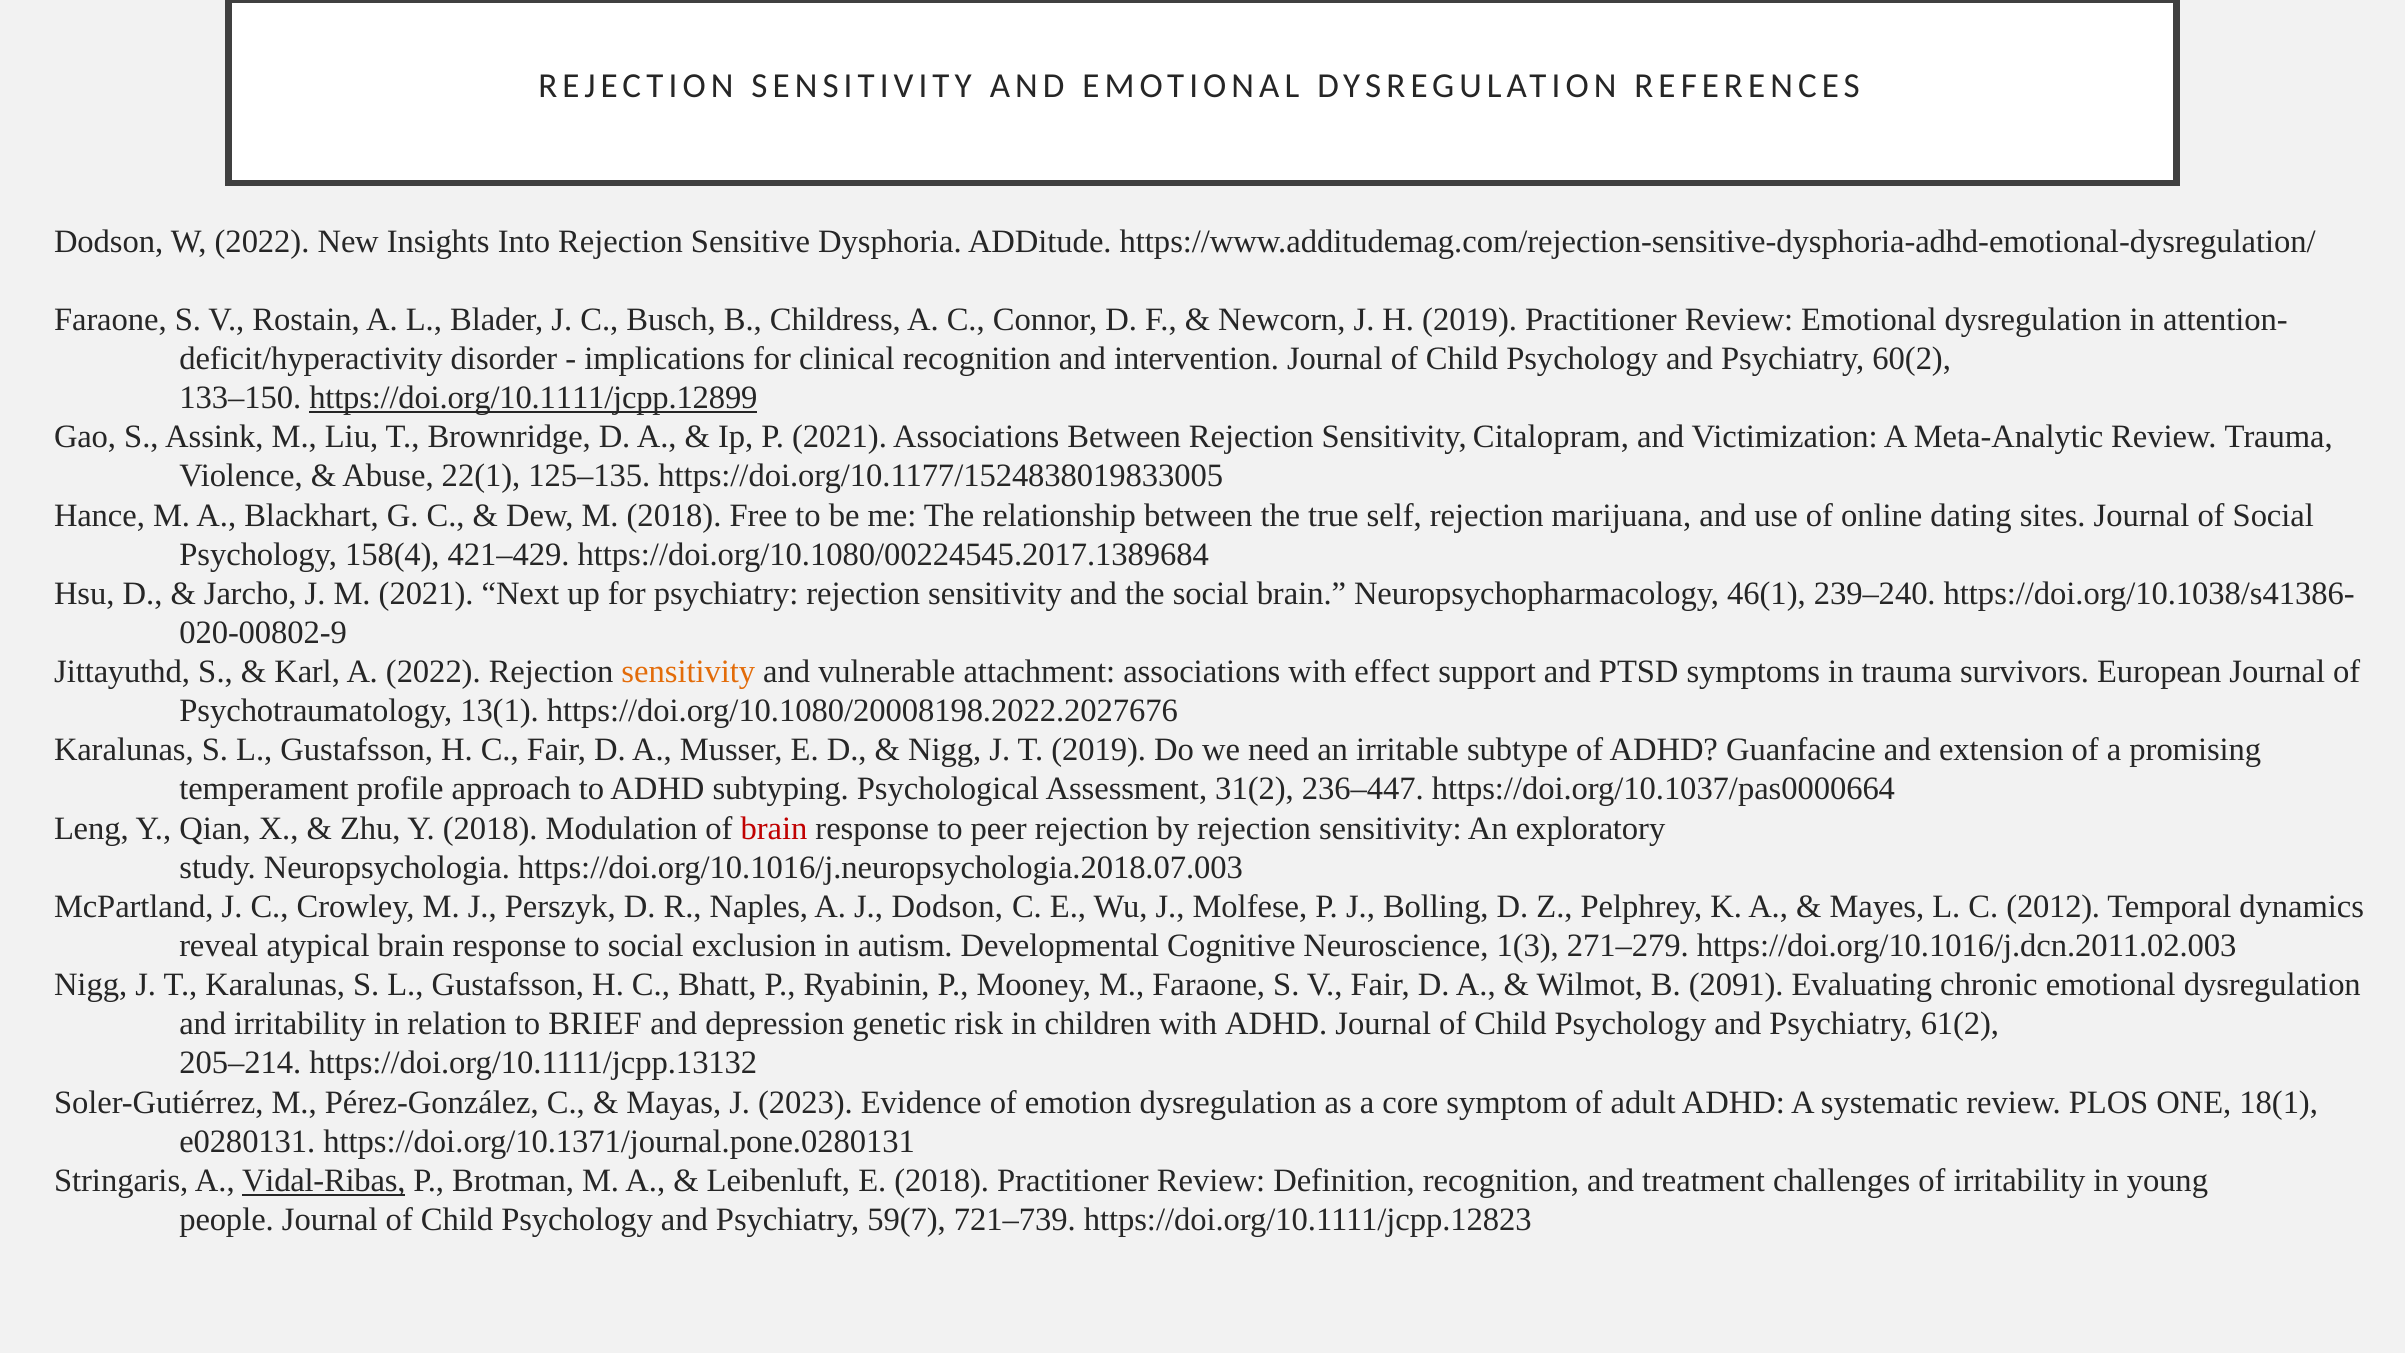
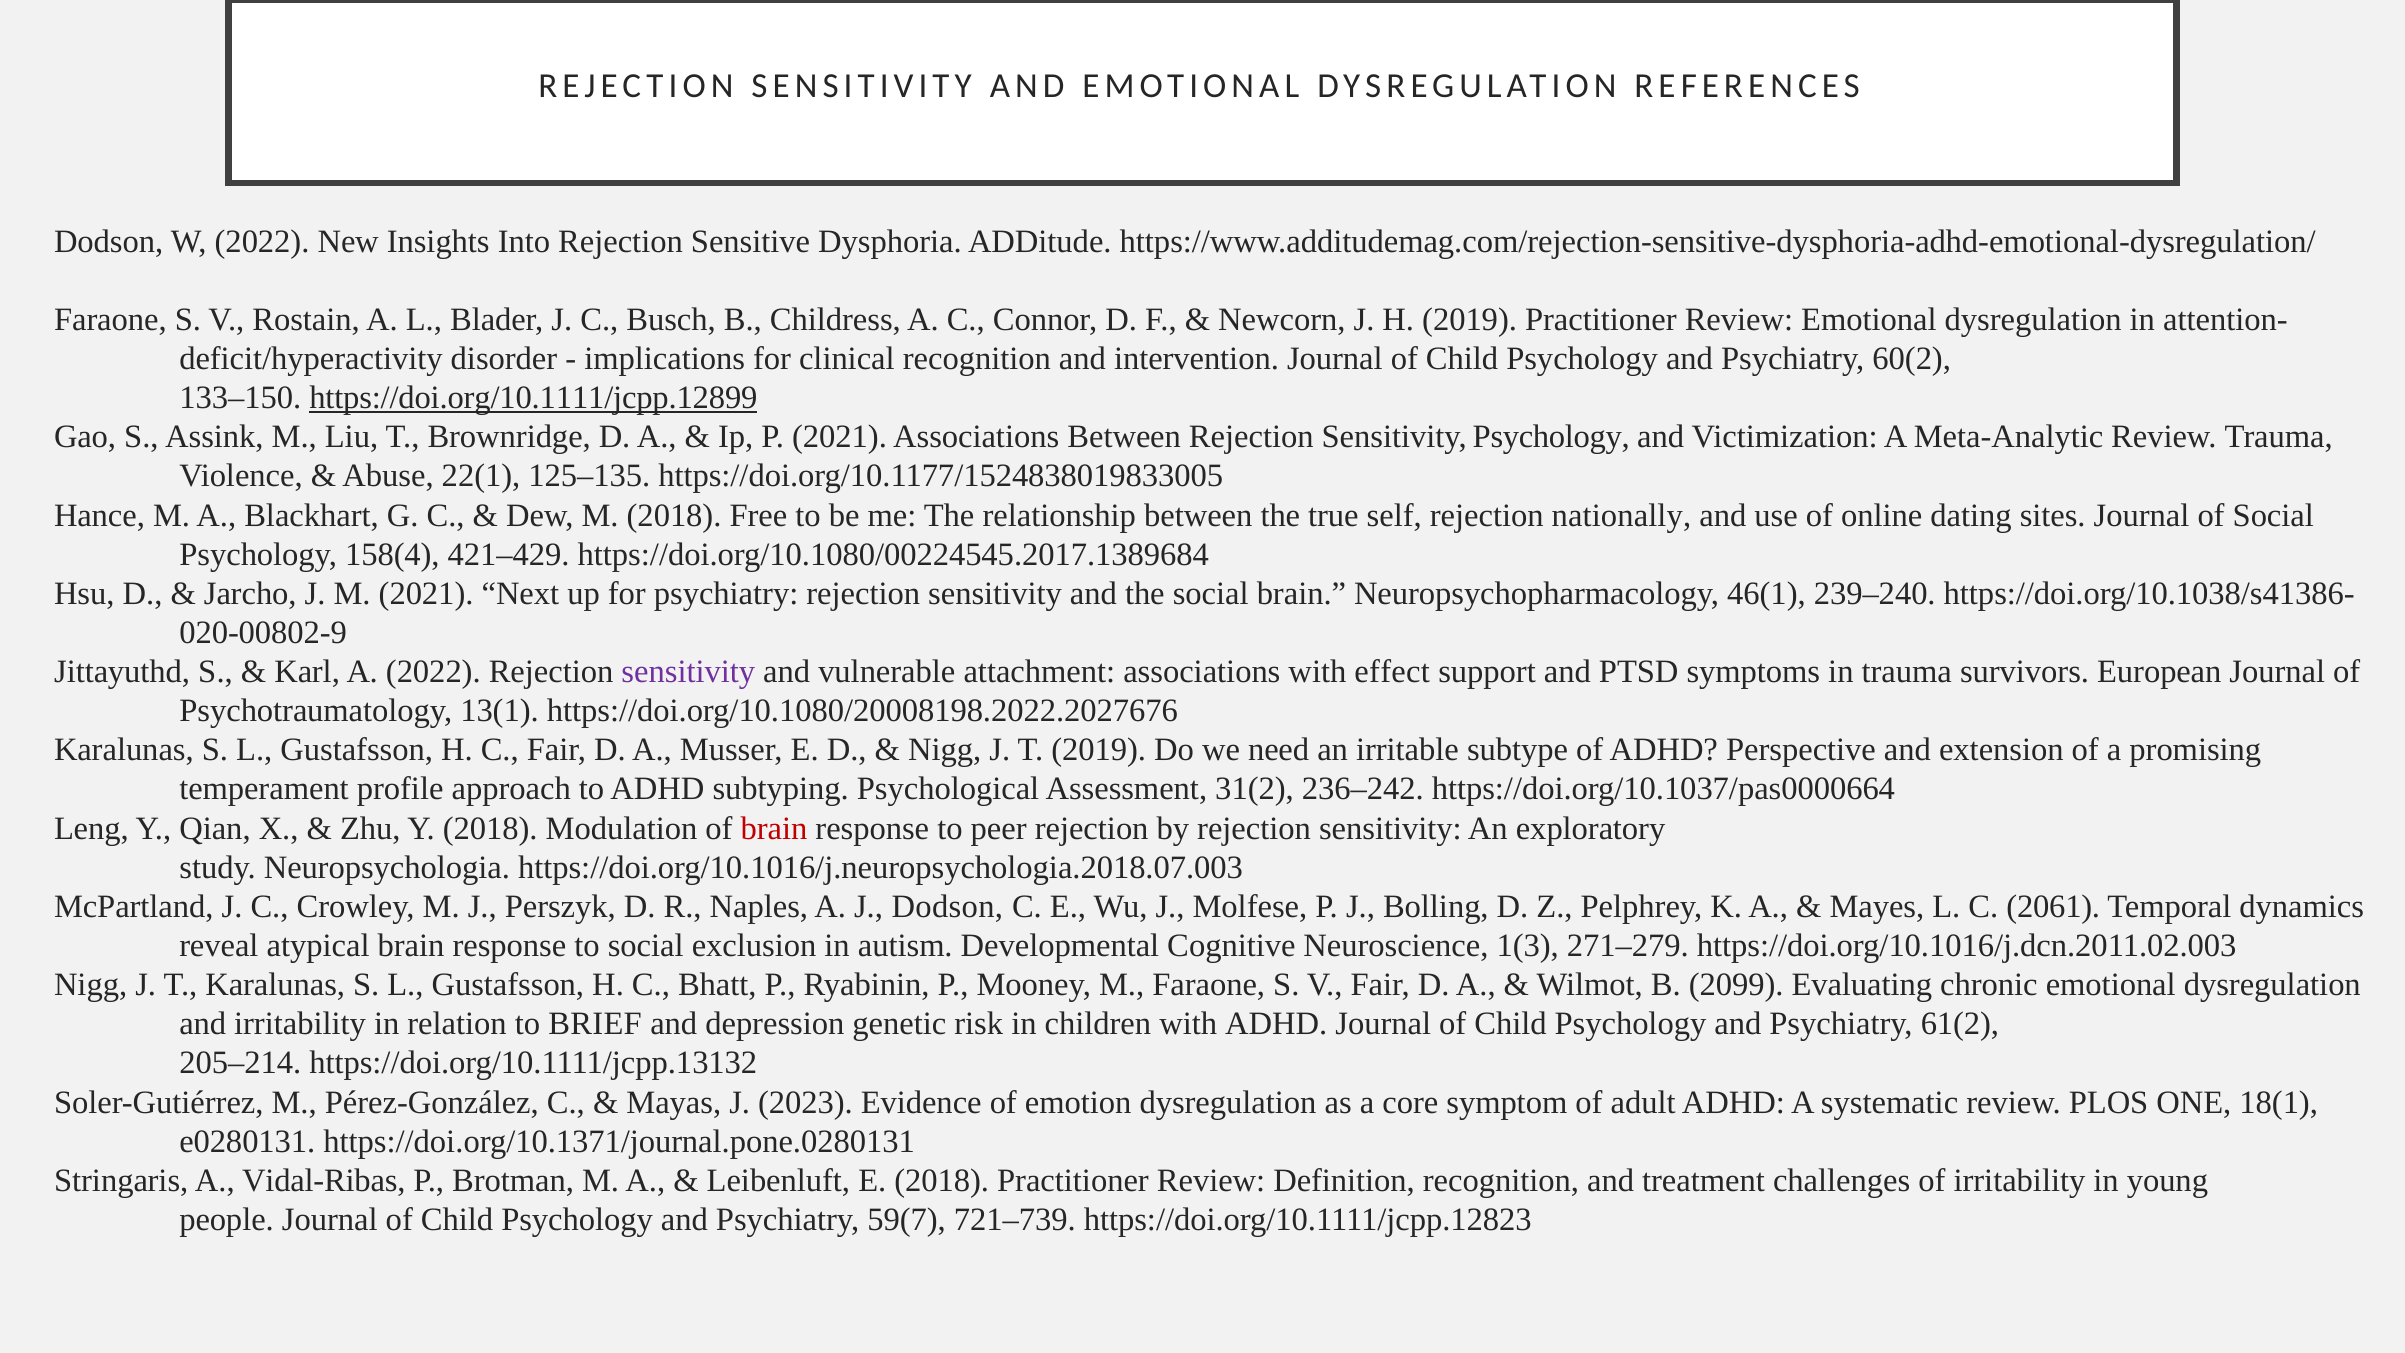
Sensitivity Citalopram: Citalopram -> Psychology
marijuana: marijuana -> nationally
sensitivity at (688, 672) colour: orange -> purple
Guanfacine: Guanfacine -> Perspective
236–447: 236–447 -> 236–242
2012: 2012 -> 2061
2091: 2091 -> 2099
Vidal-Ribas underline: present -> none
